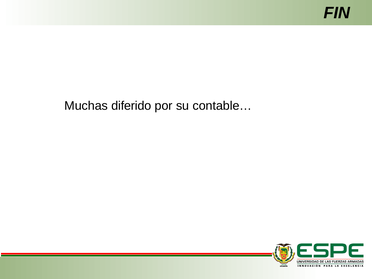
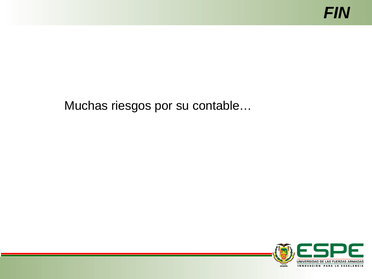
diferido: diferido -> riesgos
